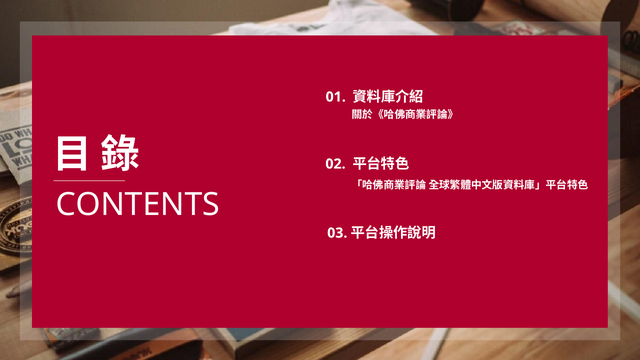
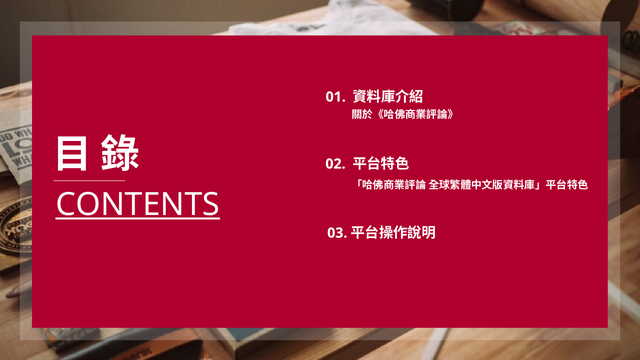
CONTENTS underline: none -> present
